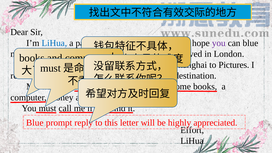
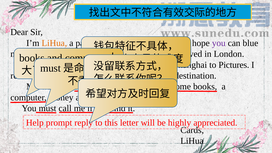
LiHua at (54, 43) colour: blue -> orange
Blue at (35, 123): Blue -> Help
Effort: Effort -> Cards
